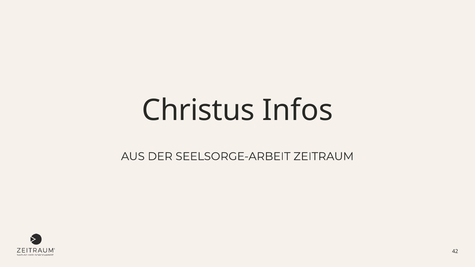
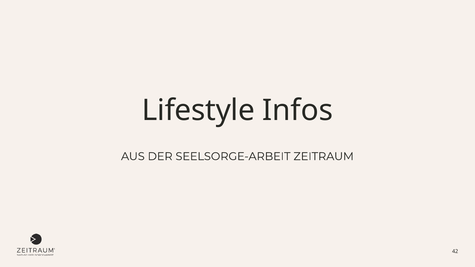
Christus: Christus -> Lifestyle
